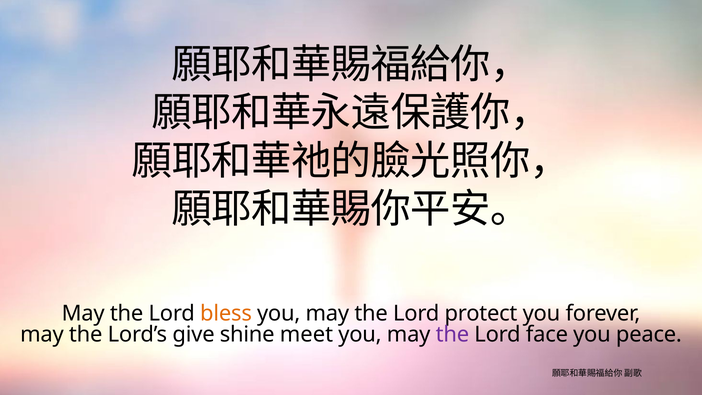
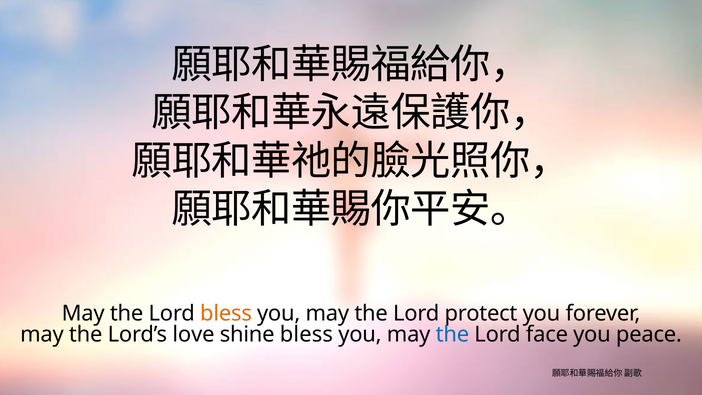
give: give -> love
shine meet: meet -> bless
the at (452, 334) colour: purple -> blue
